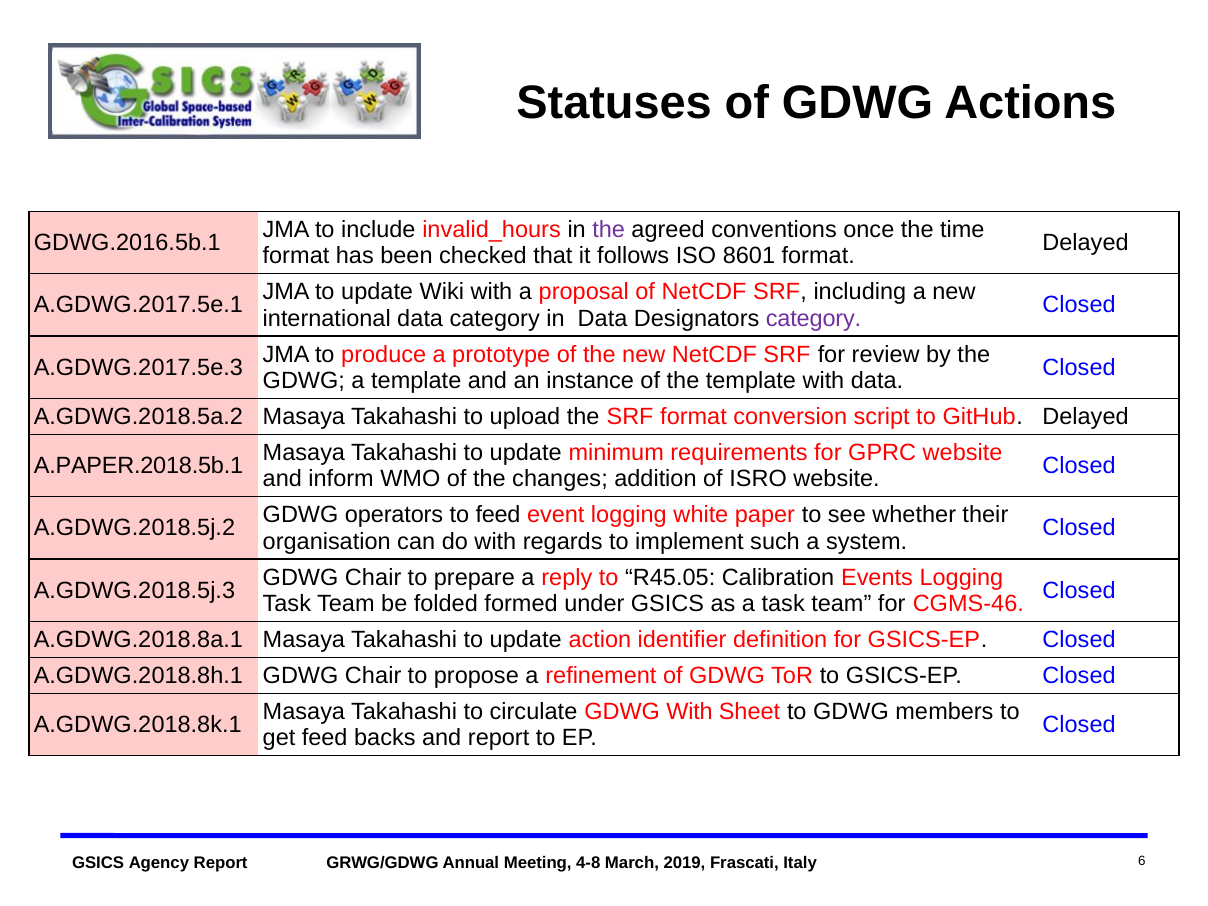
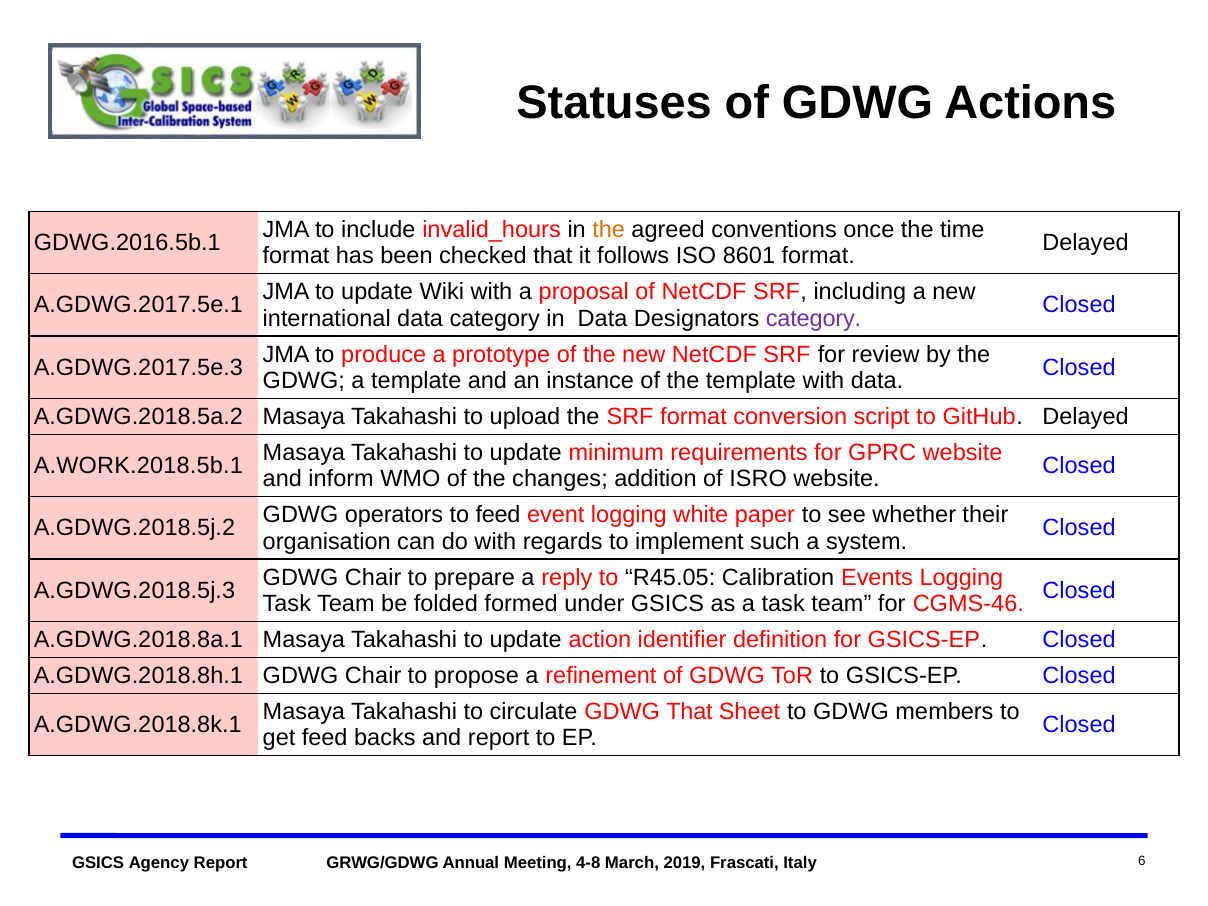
the at (609, 230) colour: purple -> orange
A.PAPER.2018.5b.1: A.PAPER.2018.5b.1 -> A.WORK.2018.5b.1
GDWG With: With -> That
